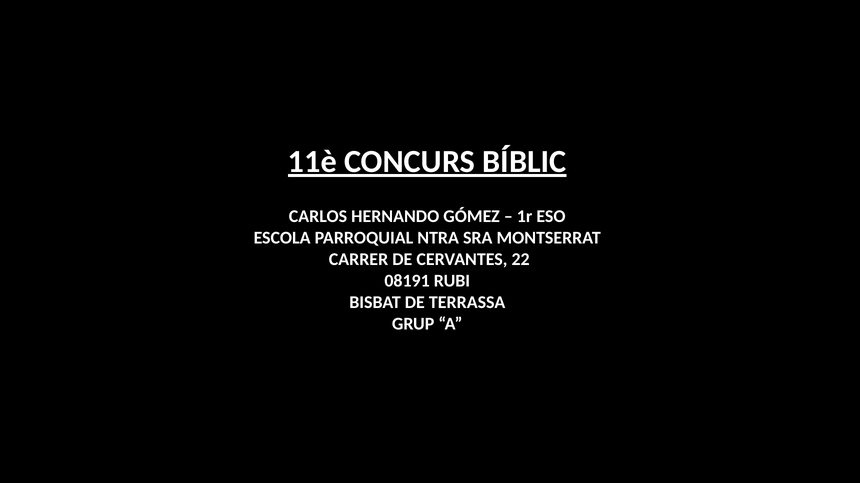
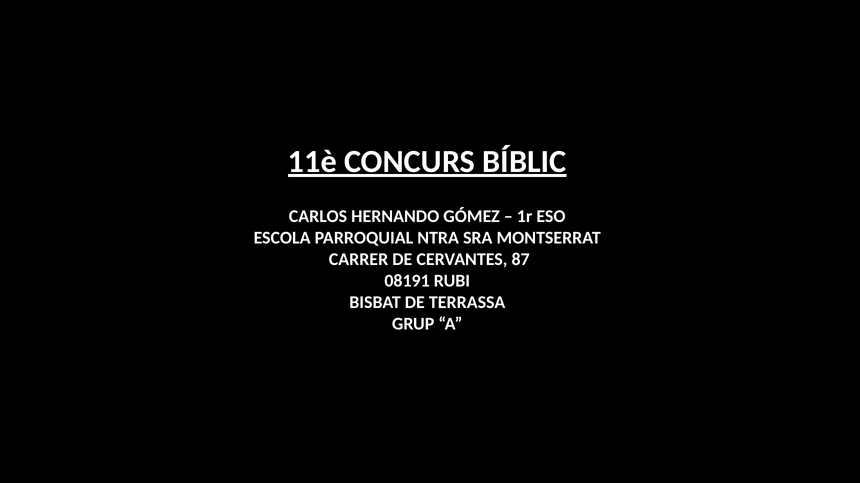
22: 22 -> 87
